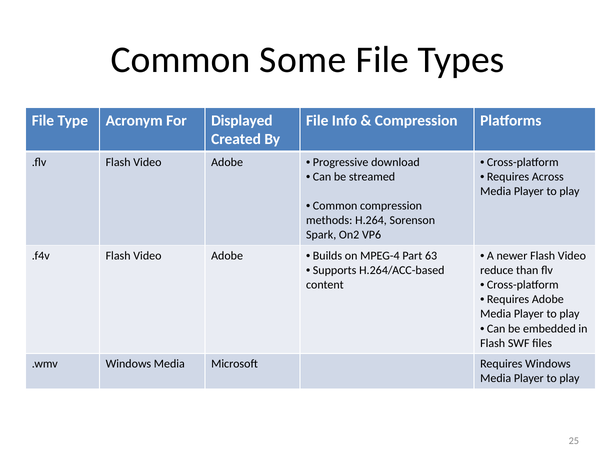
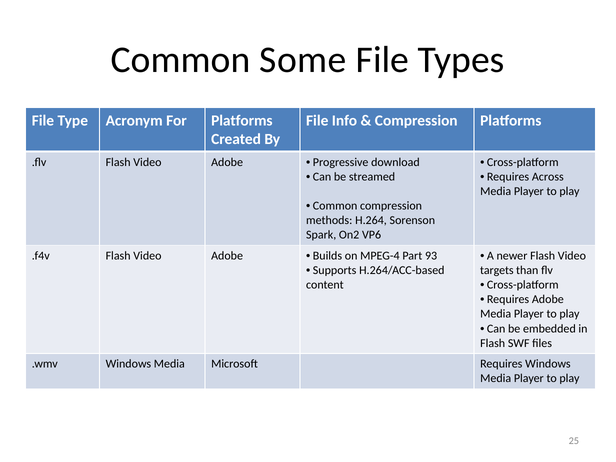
For Displayed: Displayed -> Platforms
63: 63 -> 93
reduce: reduce -> targets
